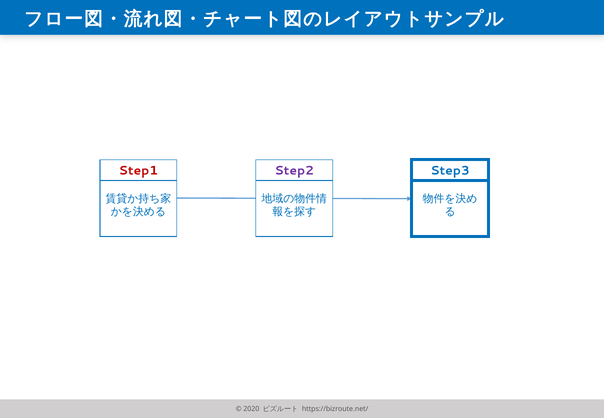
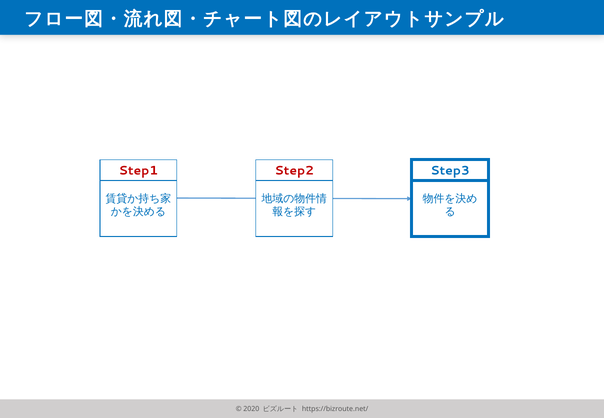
Step2 colour: purple -> red
